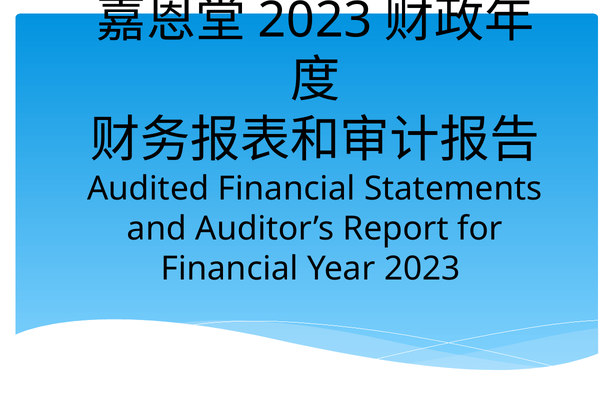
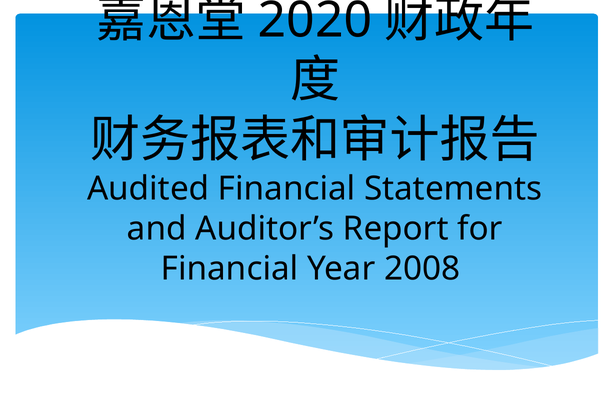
2023 at (315, 20): 2023 -> 2020
Year 2023: 2023 -> 2008
